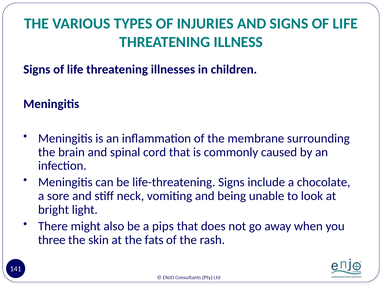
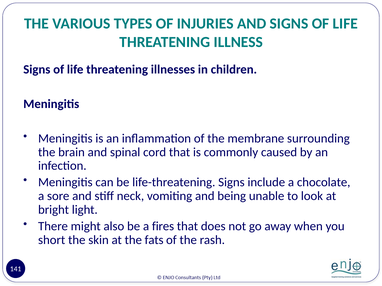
pips: pips -> fires
three: three -> short
